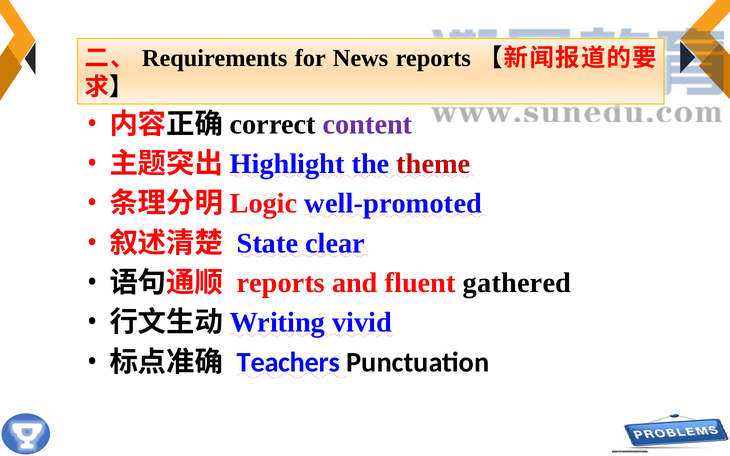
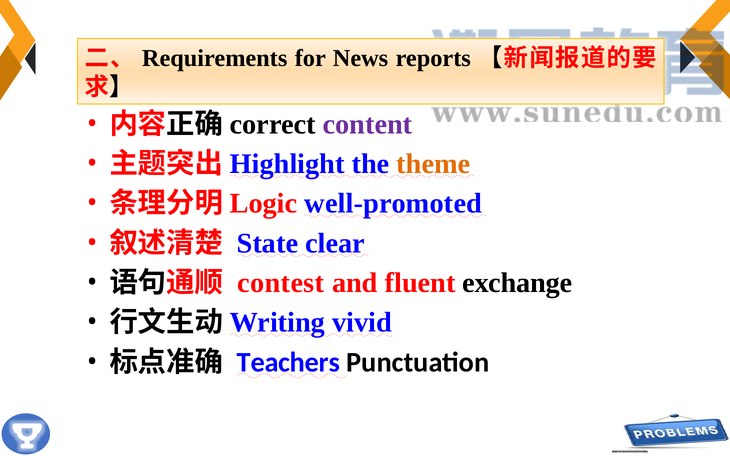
theme colour: red -> orange
reports at (281, 283): reports -> contest
gathered: gathered -> exchange
